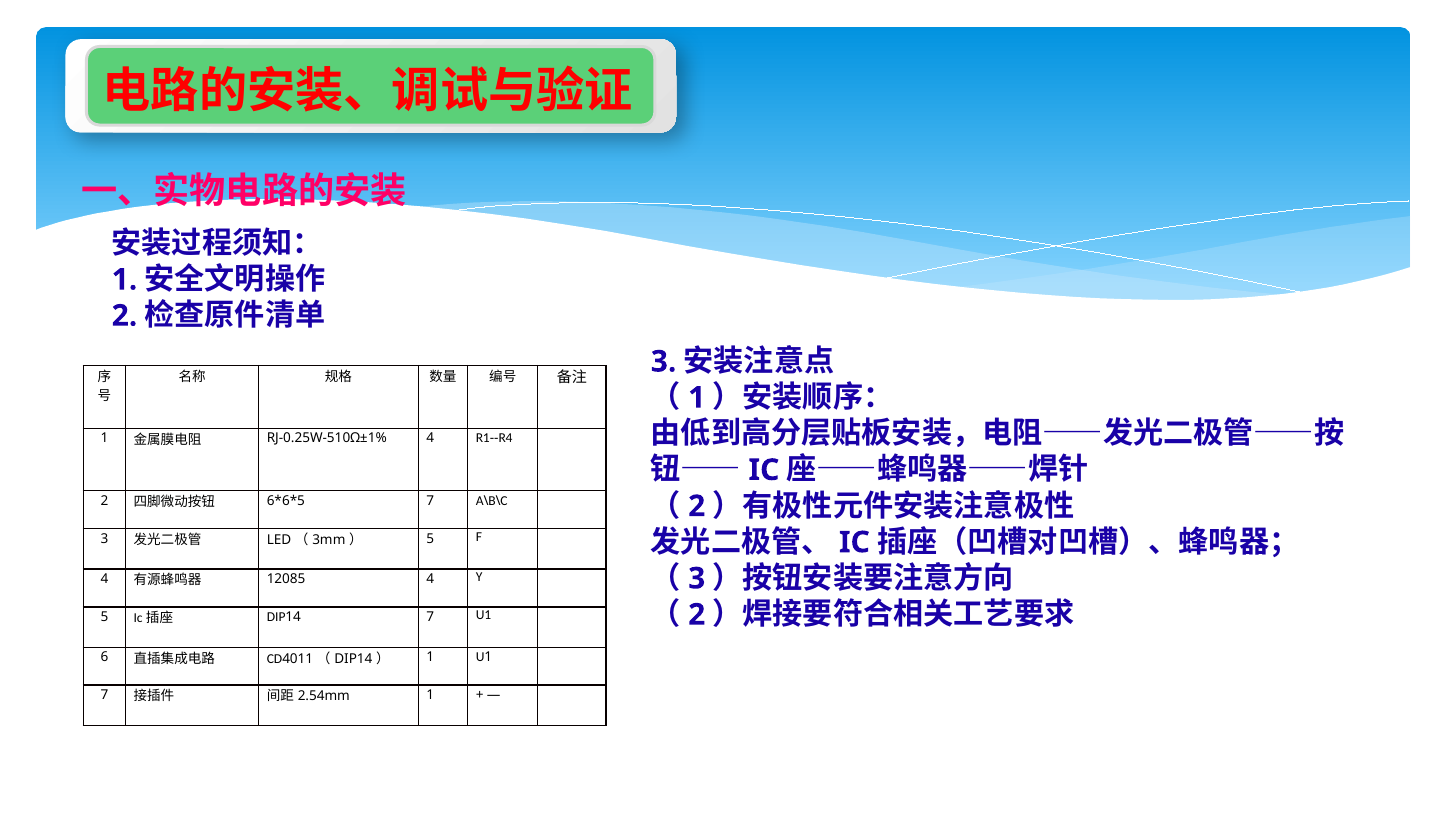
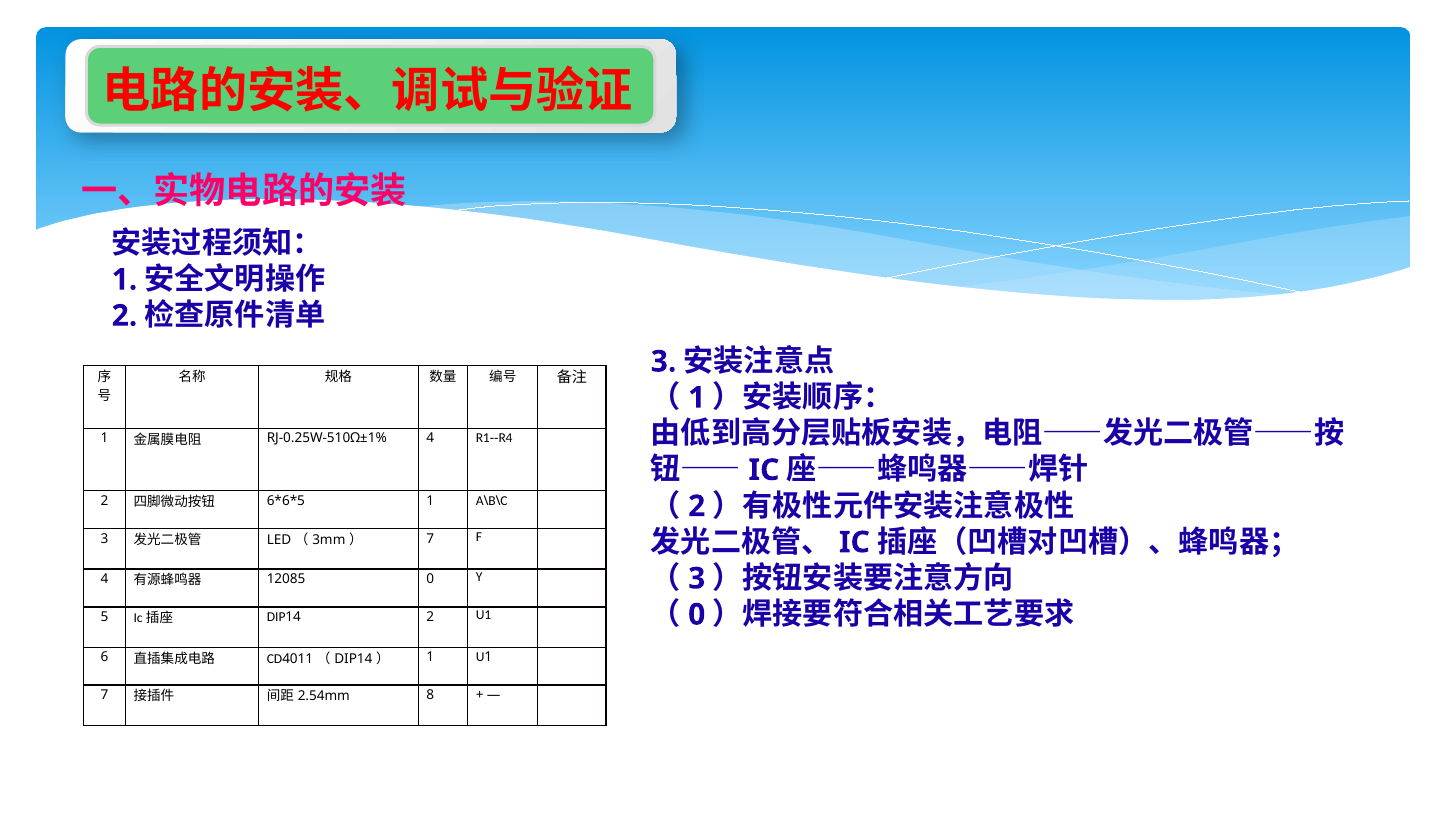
7 at (430, 501): 7 -> 1
5 at (430, 538): 5 -> 7
12085 4: 4 -> 0
2 at (697, 614): 2 -> 0
DIP14 7: 7 -> 2
1 at (430, 695): 1 -> 8
